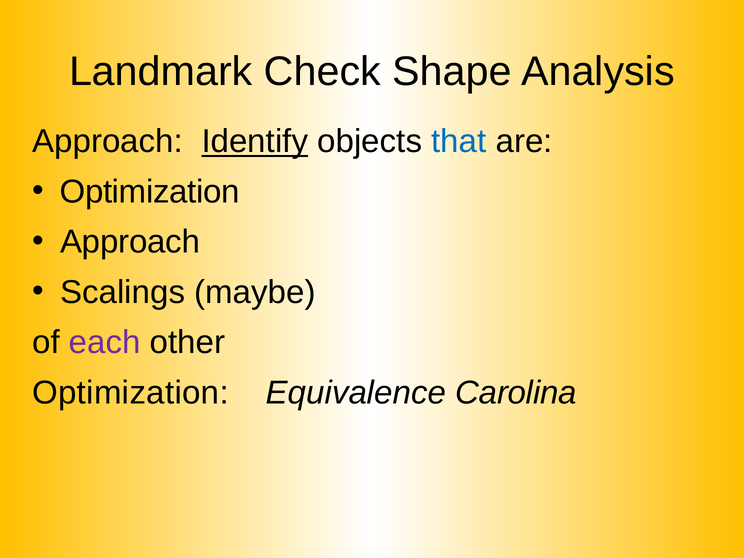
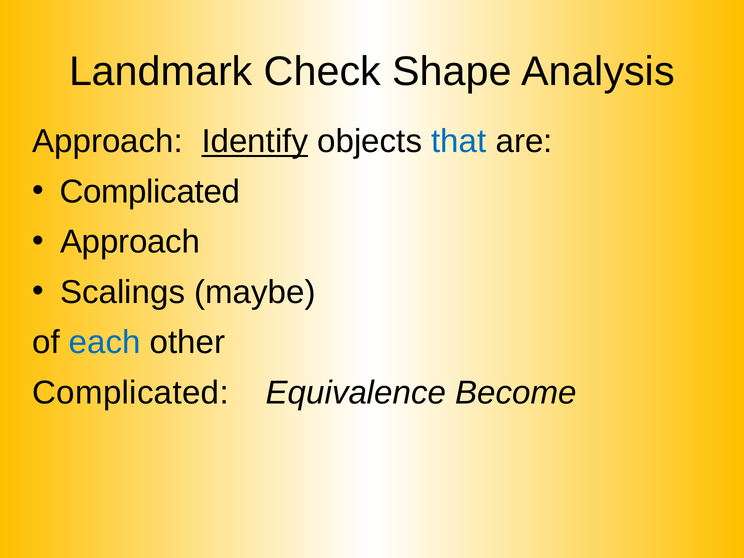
Optimization at (150, 192): Optimization -> Complicated
each colour: purple -> blue
Optimization at (130, 393): Optimization -> Complicated
Carolina: Carolina -> Become
